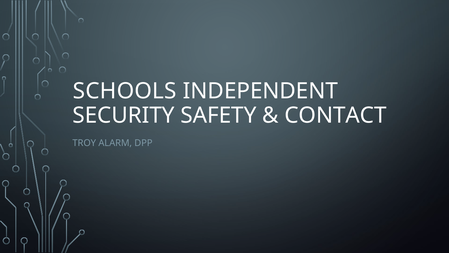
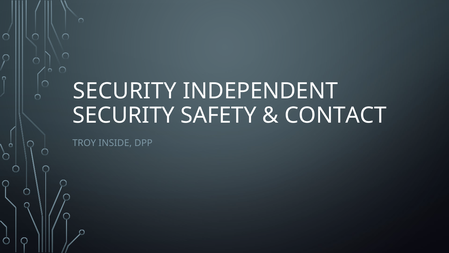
SCHOOLS at (125, 91): SCHOOLS -> SECURITY
ALARM: ALARM -> INSIDE
